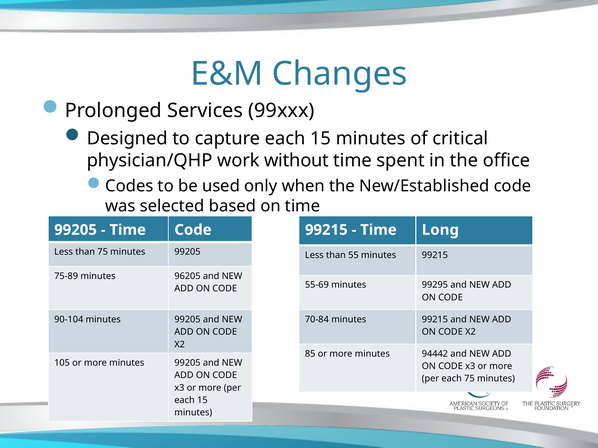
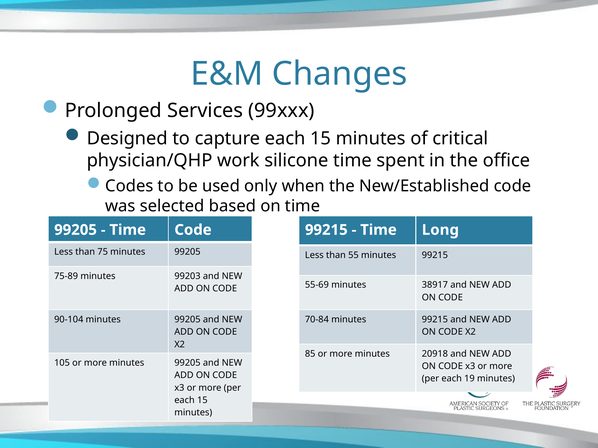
without: without -> silicone
96205: 96205 -> 99203
99295: 99295 -> 38917
94442: 94442 -> 20918
each 75: 75 -> 19
